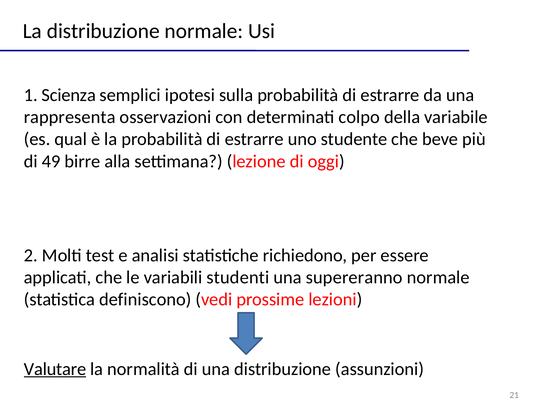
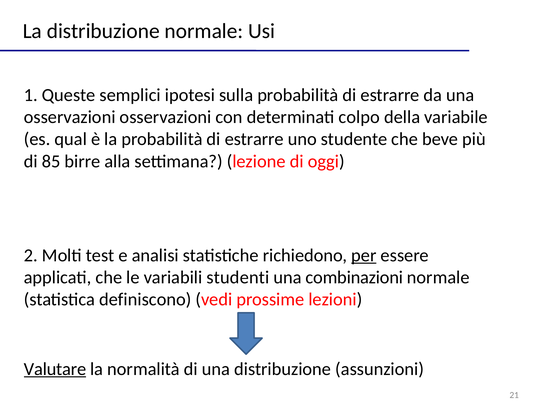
Scienza: Scienza -> Queste
rappresenta at (70, 117): rappresenta -> osservazioni
49: 49 -> 85
per underline: none -> present
supereranno: supereranno -> combinazioni
